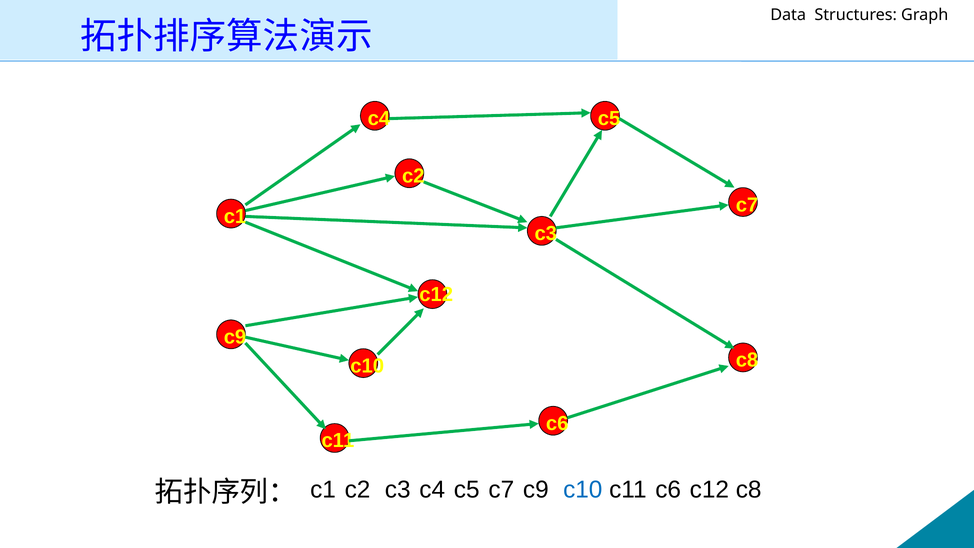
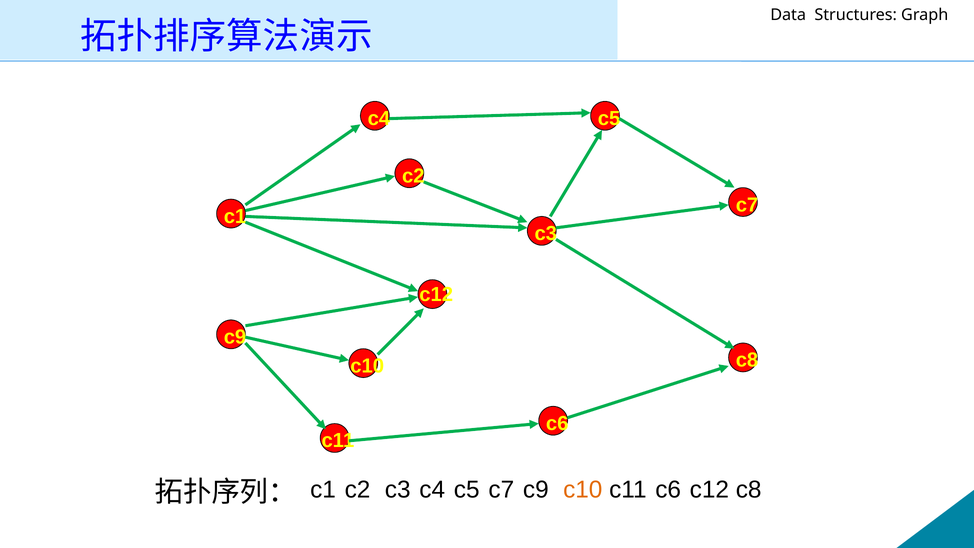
c10 at (583, 489) colour: blue -> orange
